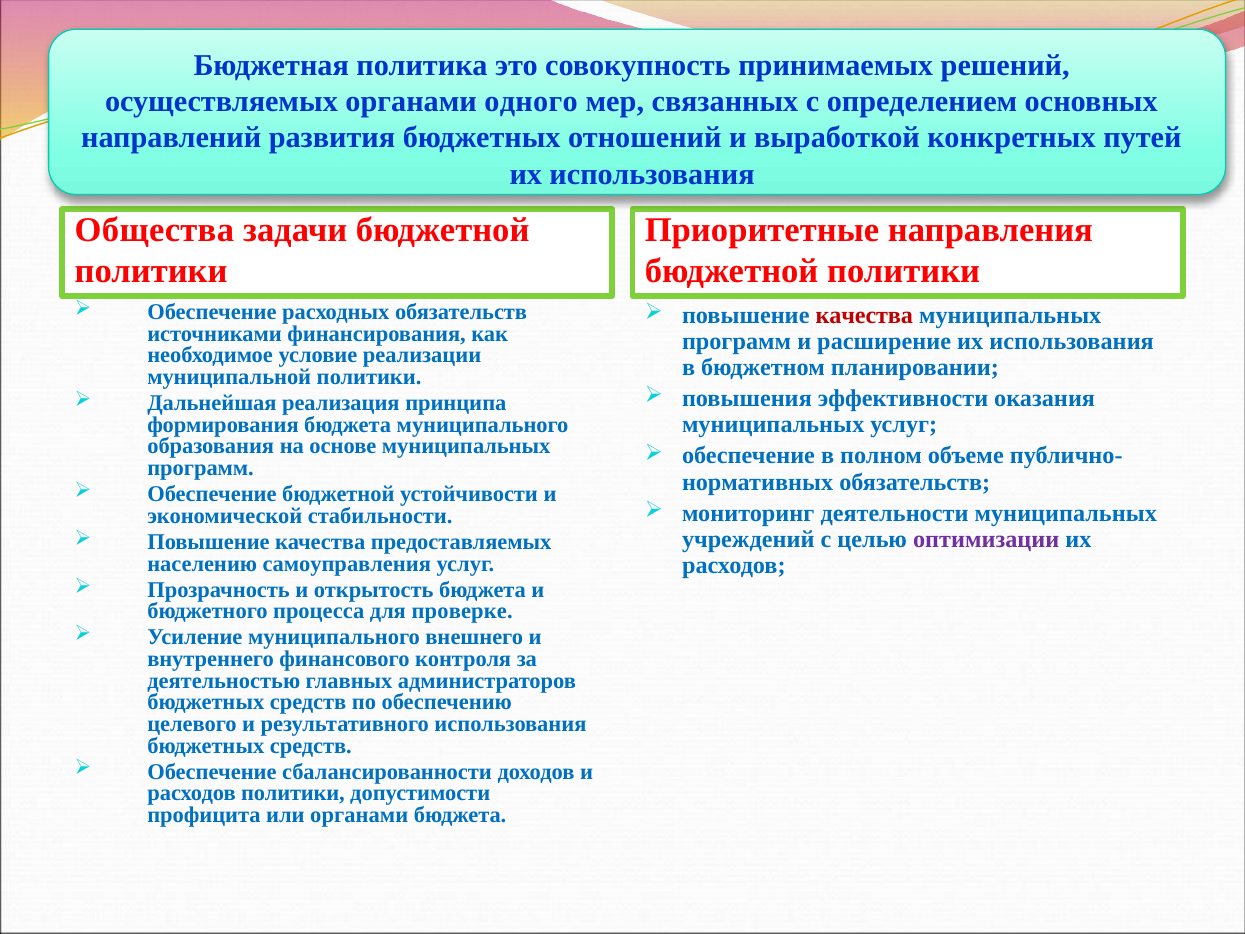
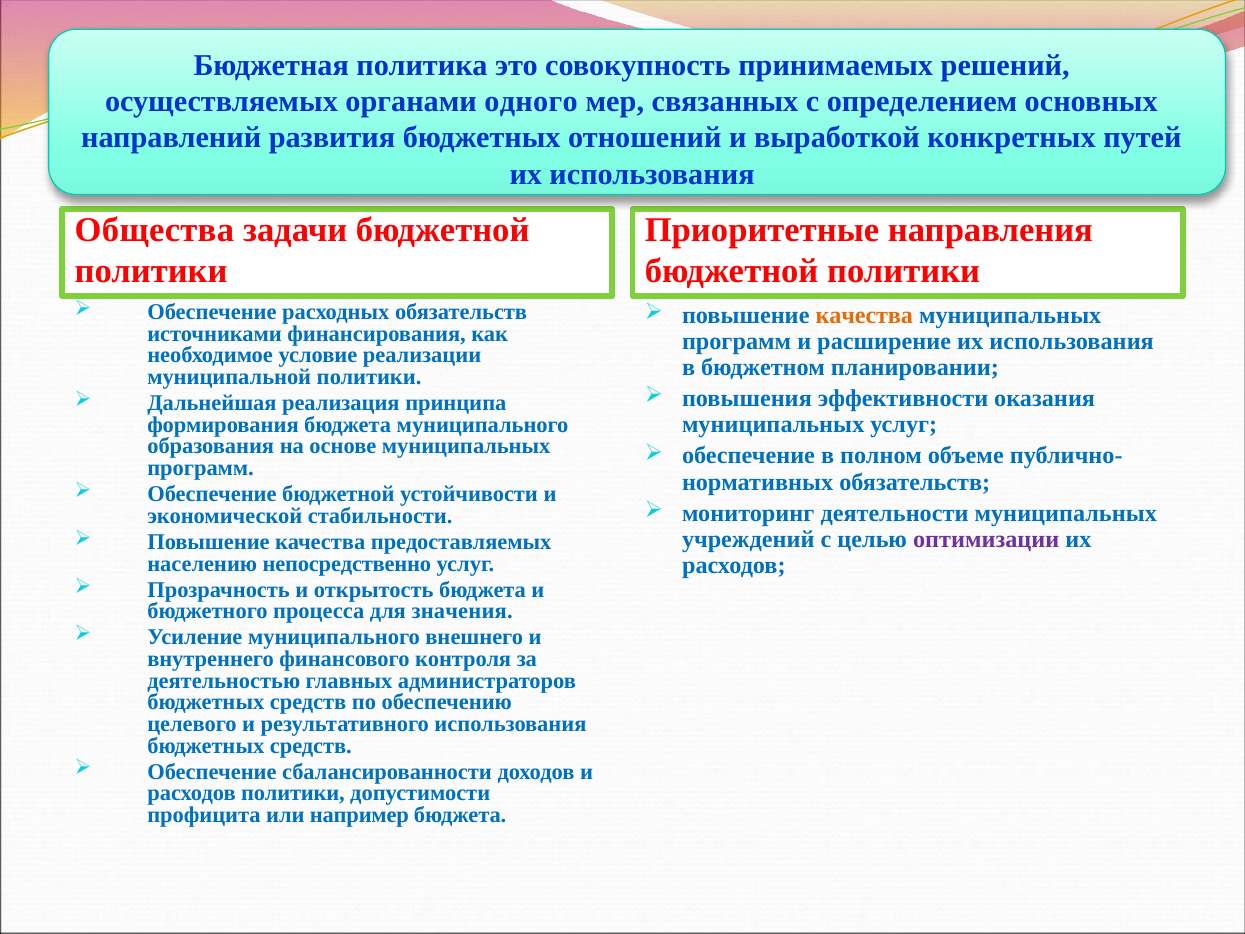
качества at (864, 315) colour: red -> orange
самоуправления: самоуправления -> непосредственно
проверке: проверке -> значения
или органами: органами -> например
